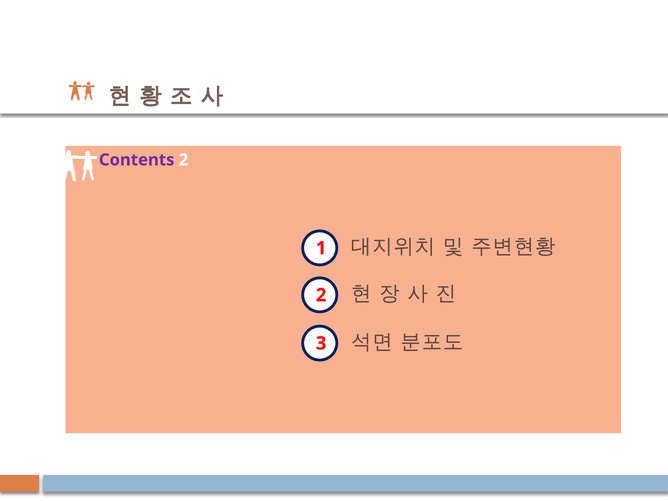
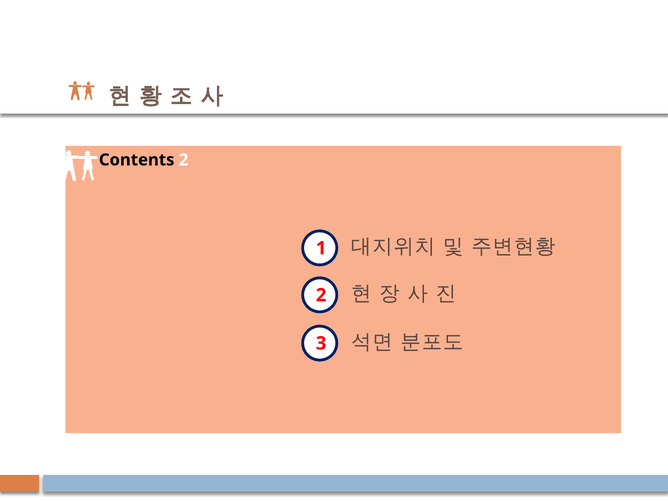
Contents colour: purple -> black
